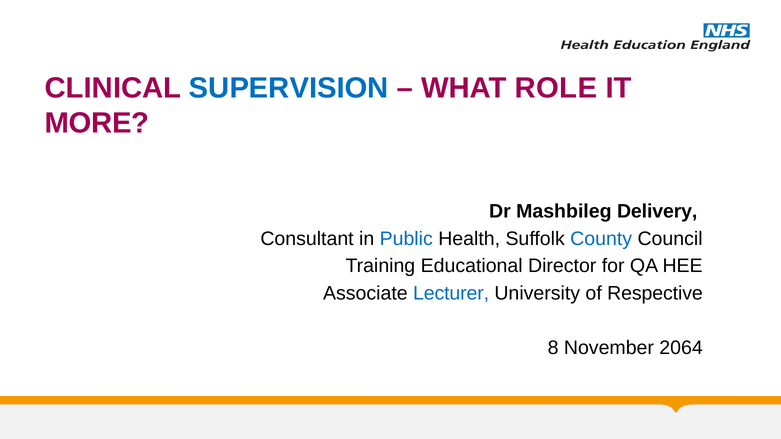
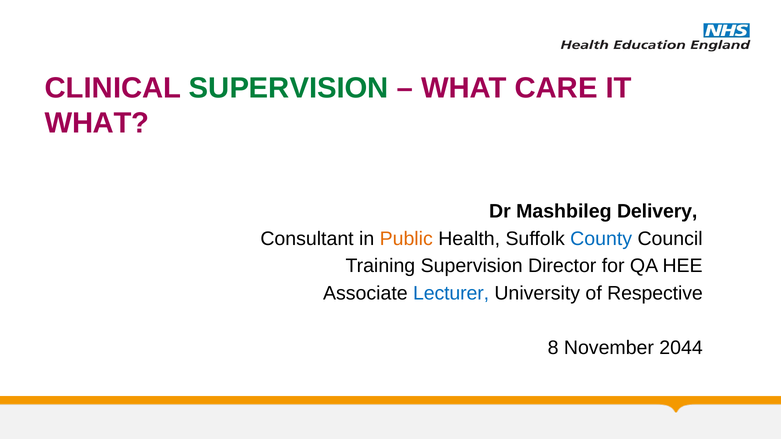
SUPERVISION at (289, 88) colour: blue -> green
ROLE: ROLE -> CARE
MORE at (97, 123): MORE -> WHAT
Public colour: blue -> orange
Training Educational: Educational -> Supervision
2064: 2064 -> 2044
